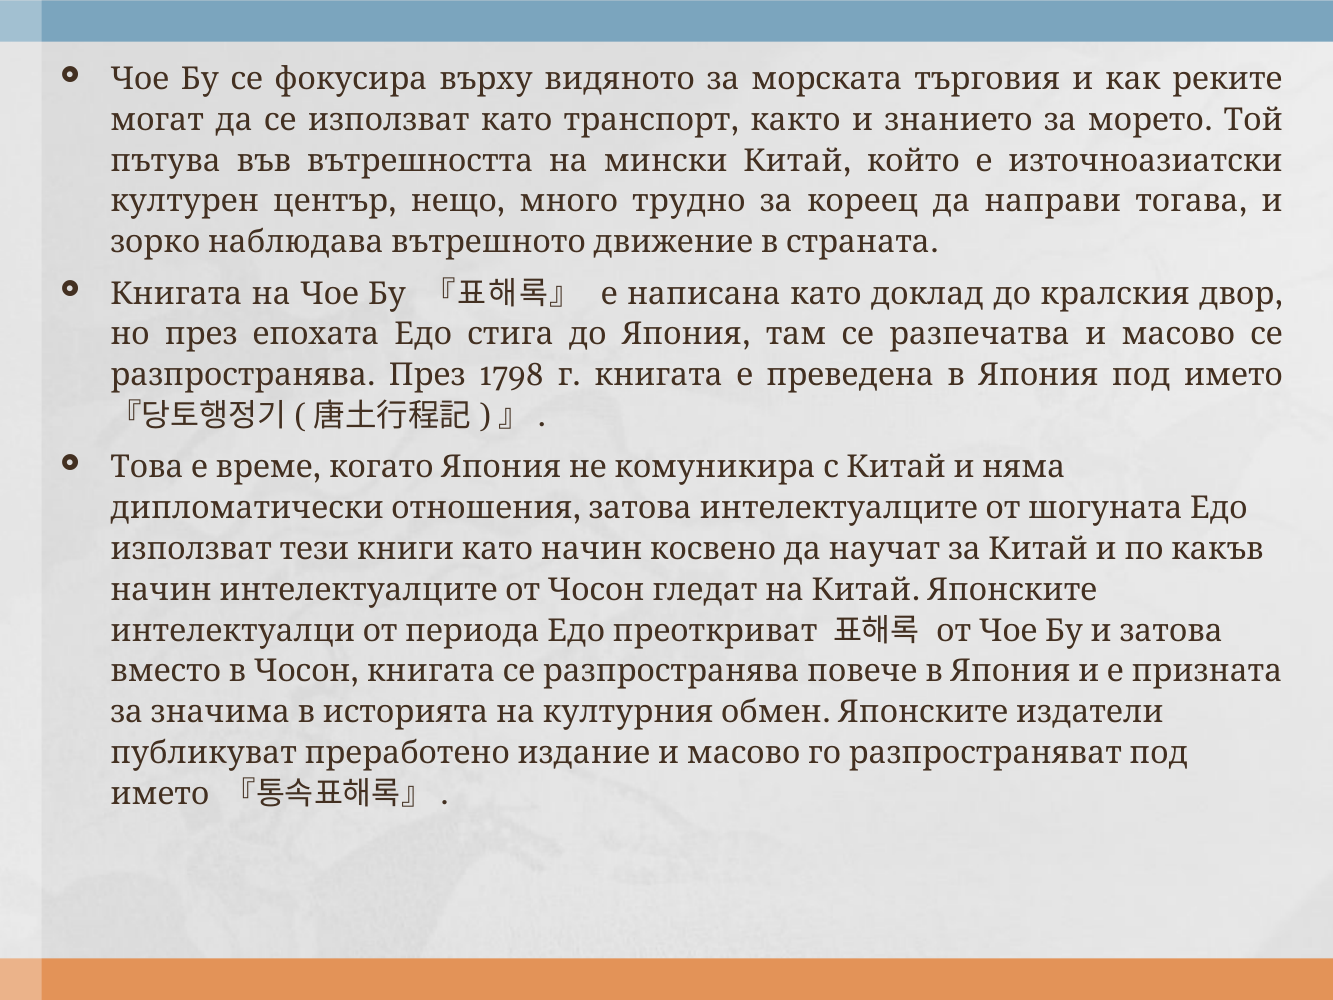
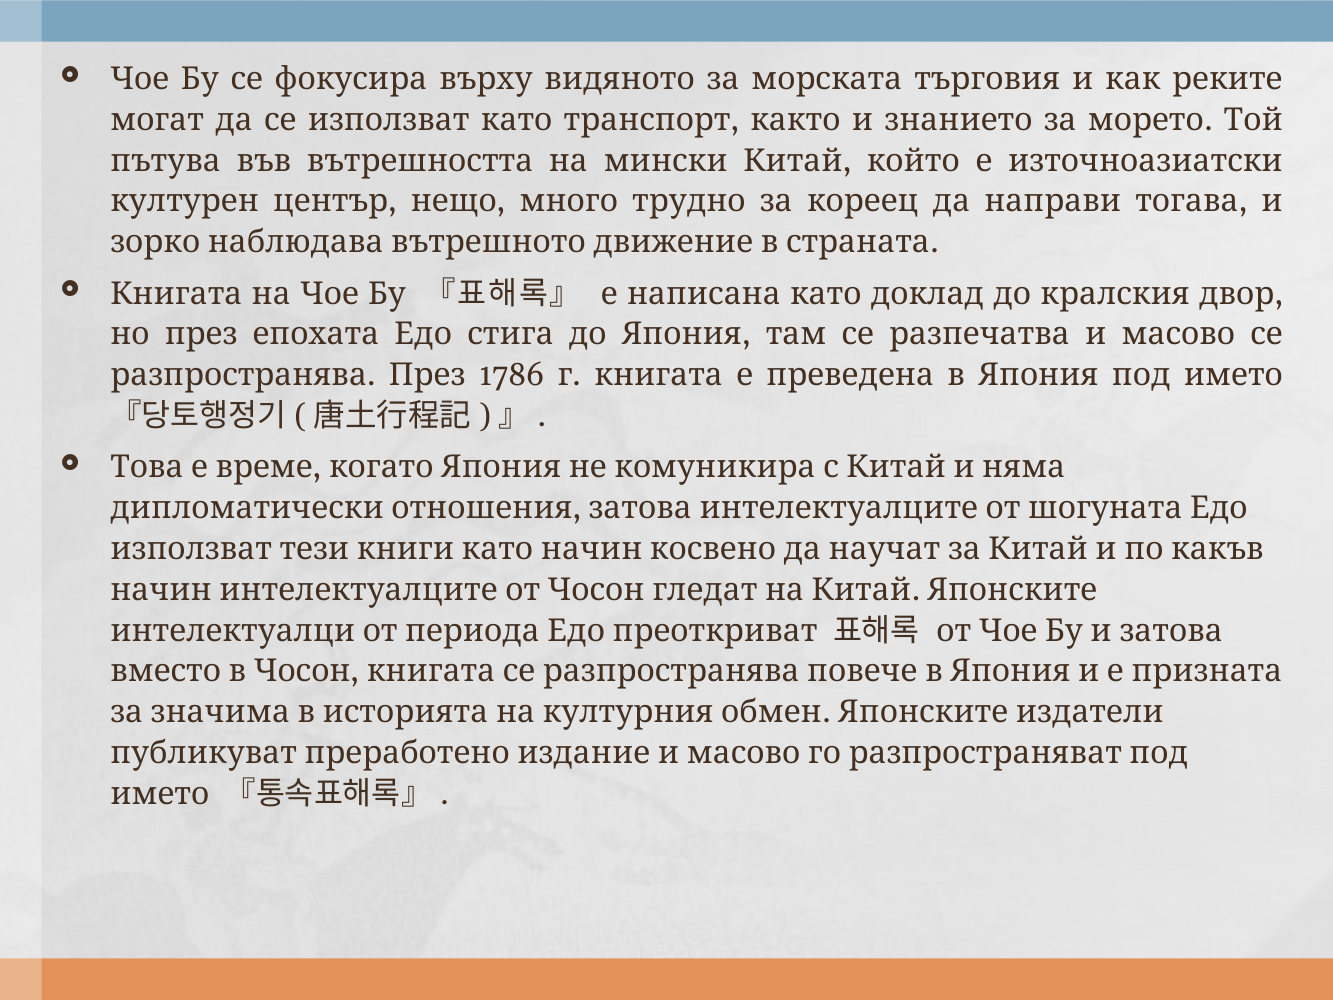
1798: 1798 -> 1786
